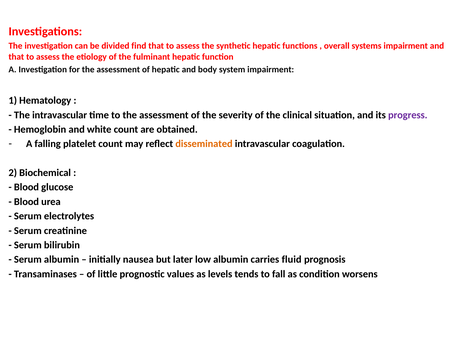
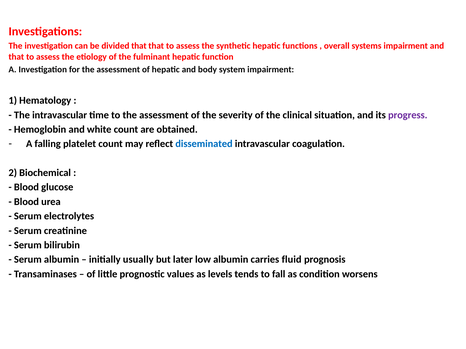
divided find: find -> that
disseminated colour: orange -> blue
nausea: nausea -> usually
